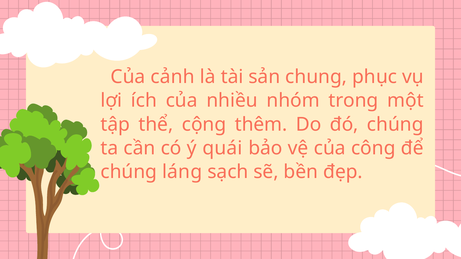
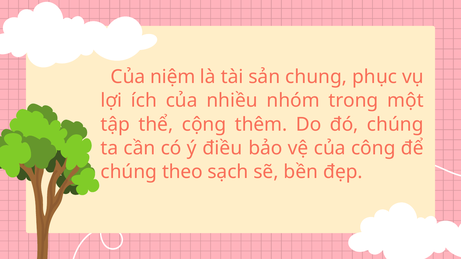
cảnh: cảnh -> niệm
quái: quái -> điều
láng: láng -> theo
